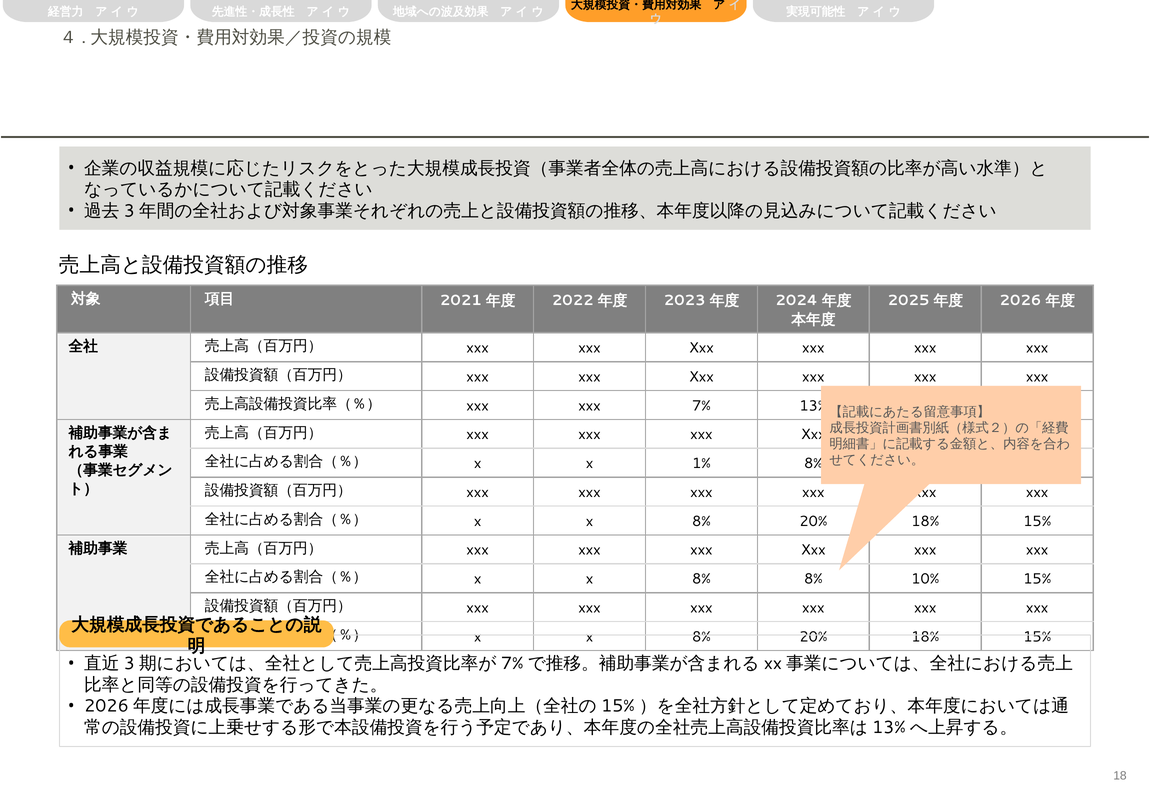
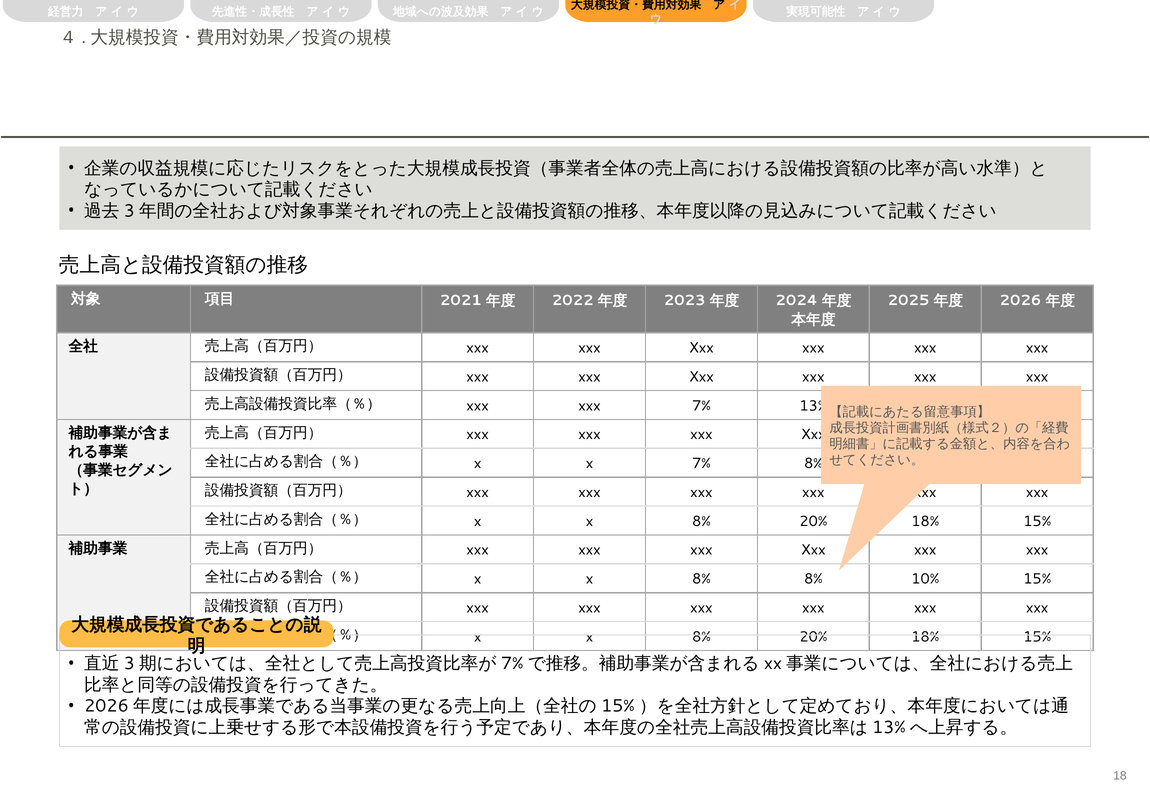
x 1%: 1% -> 7%
